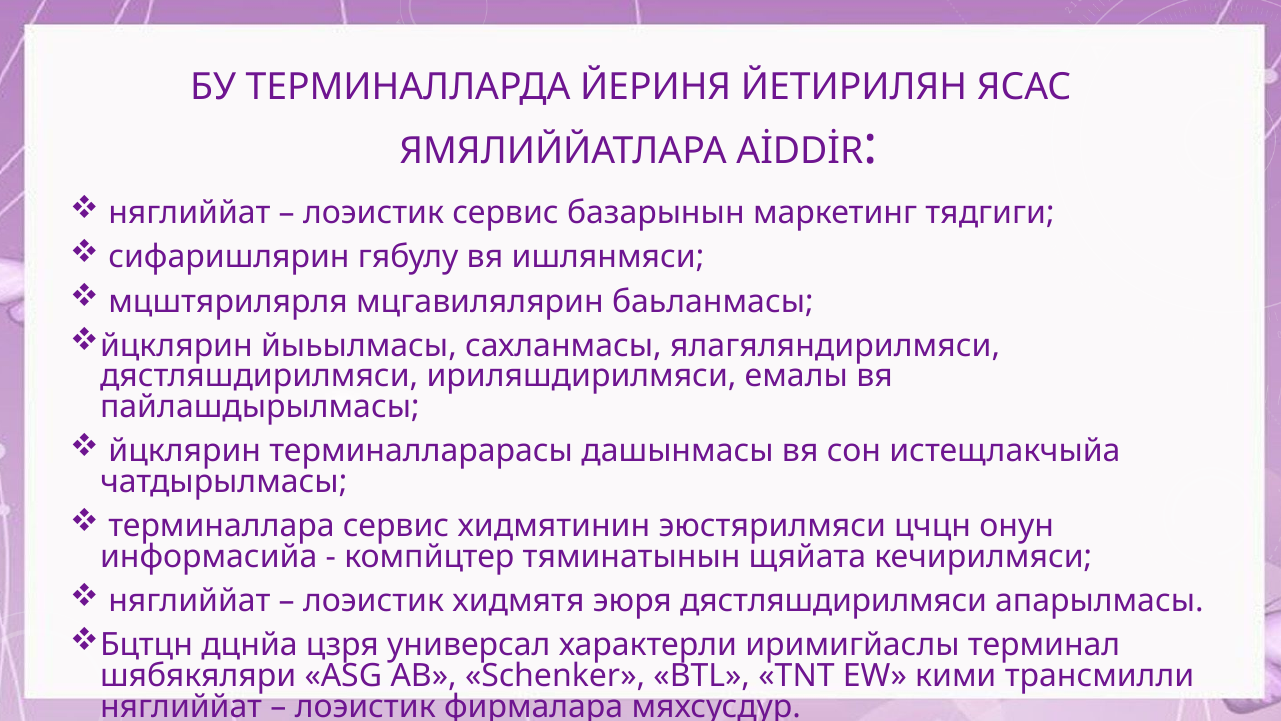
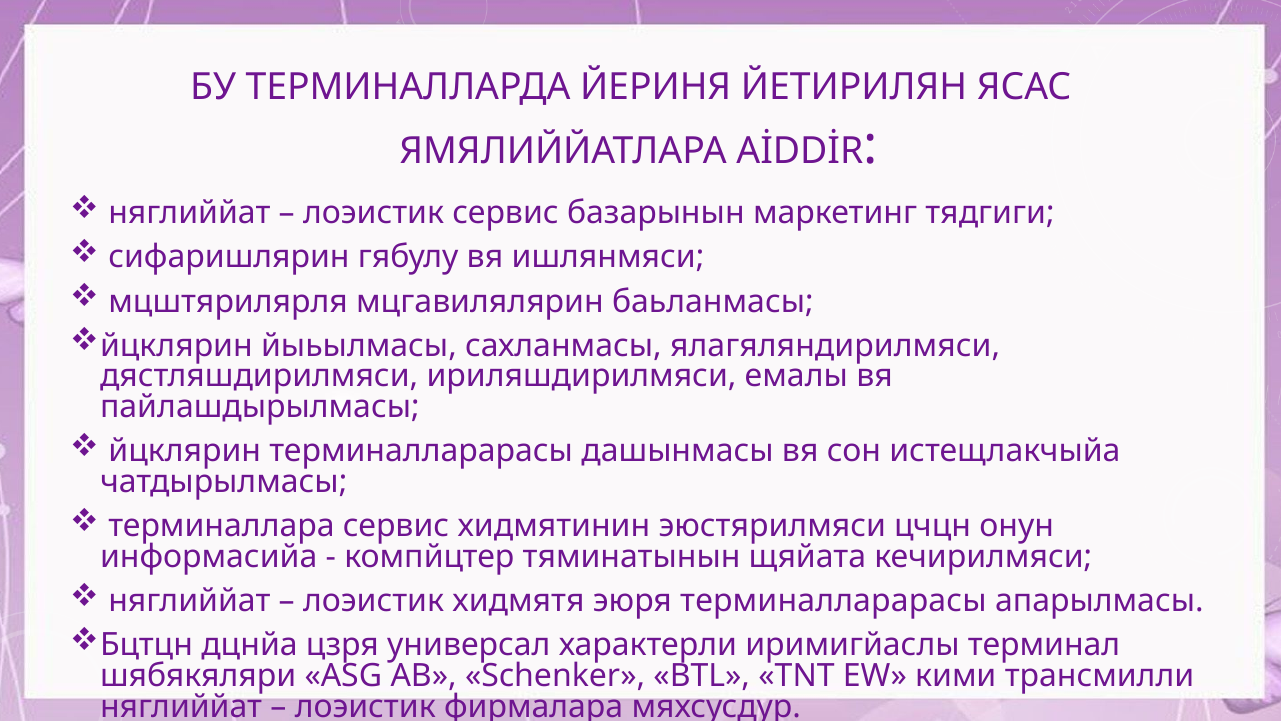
эюря дястляшдирилмяси: дястляшдирилмяси -> терминалларарасы
